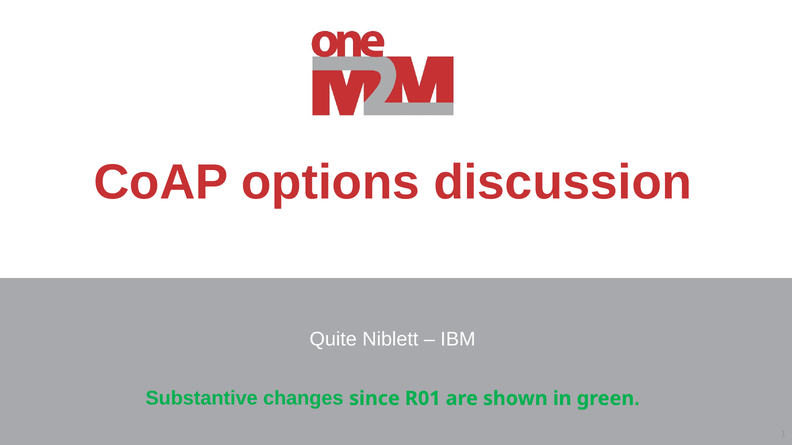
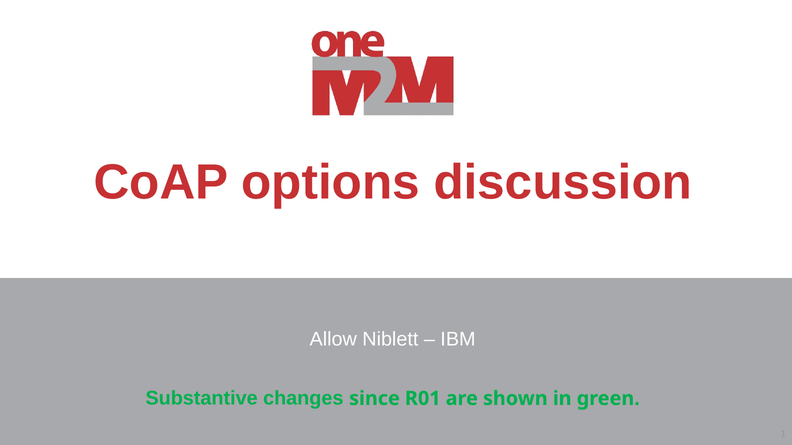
Quite: Quite -> Allow
